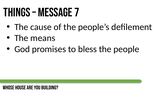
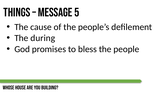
7: 7 -> 5
means: means -> during
